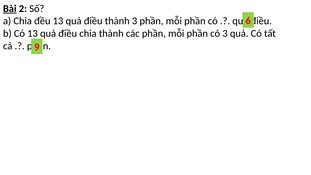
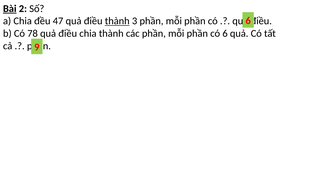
đều 13: 13 -> 47
thành at (117, 21) underline: none -> present
Có 13: 13 -> 78
có 3: 3 -> 6
